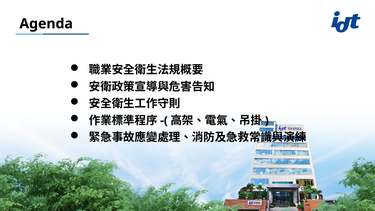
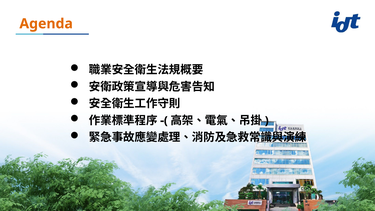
Agenda colour: black -> orange
